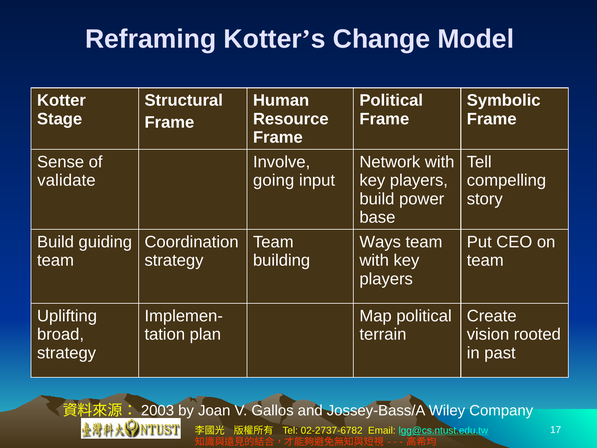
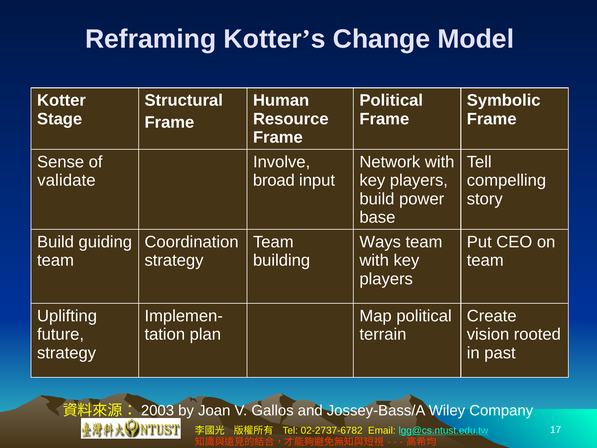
going: going -> broad
broad: broad -> future
